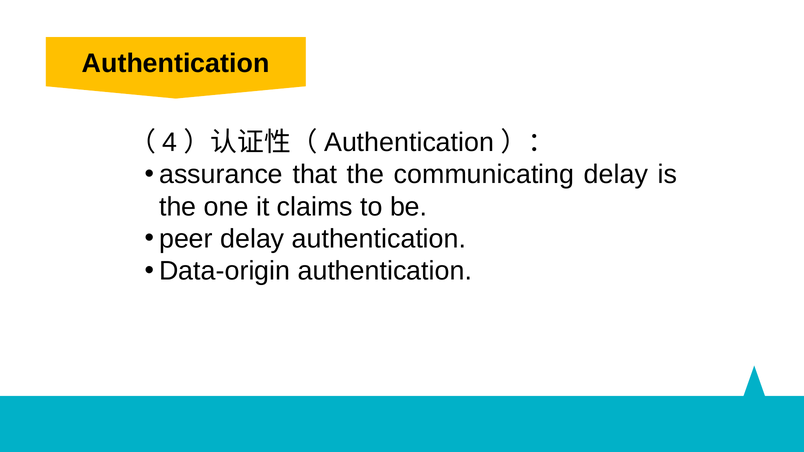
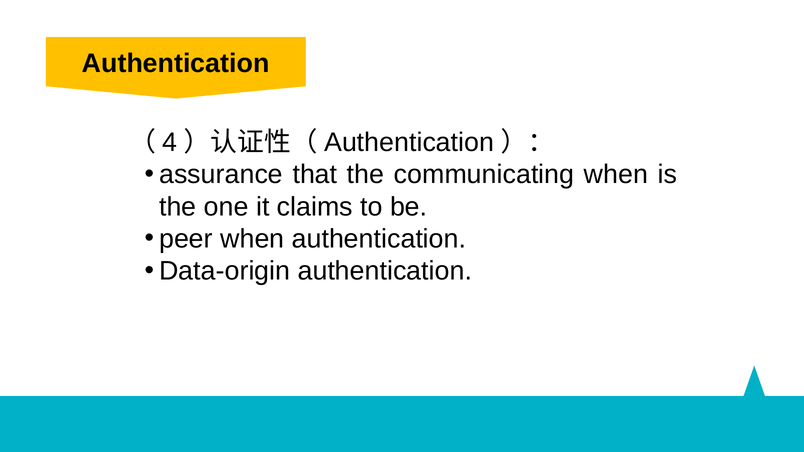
communicating delay: delay -> when
peer delay: delay -> when
